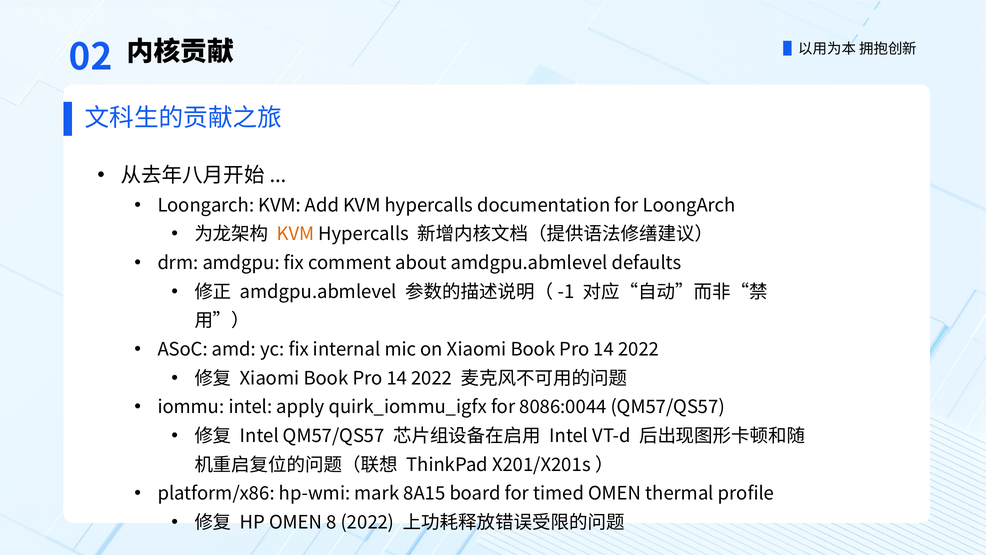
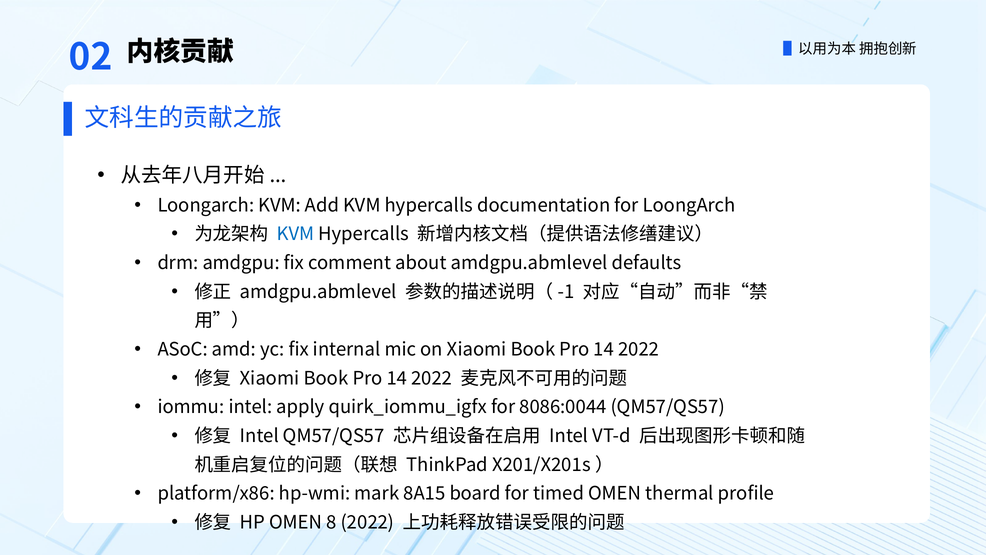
KVM at (296, 234) colour: orange -> blue
